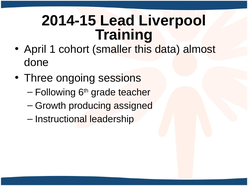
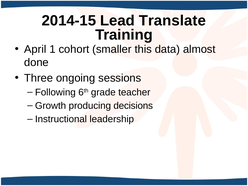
Liverpool: Liverpool -> Translate
assigned: assigned -> decisions
